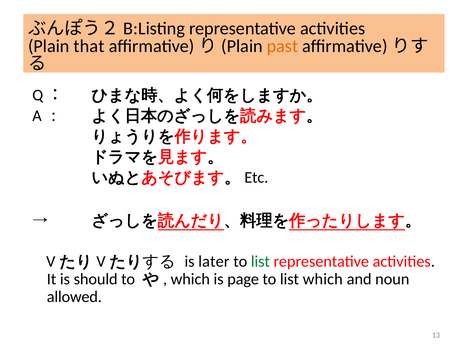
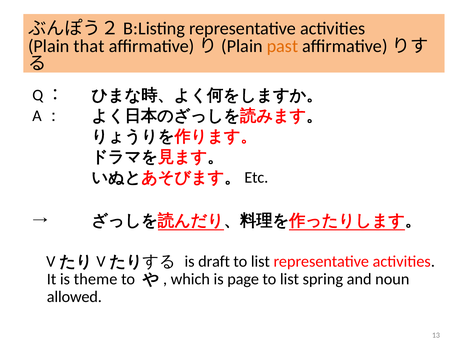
later: later -> draft
list at (260, 262) colour: green -> black
should: should -> theme
list which: which -> spring
